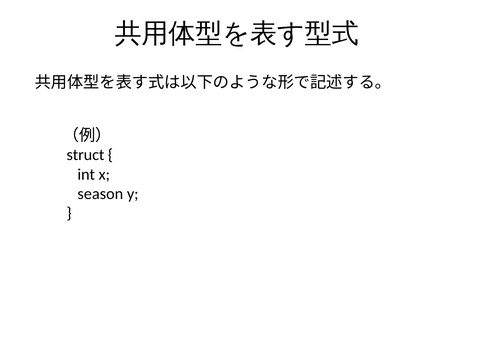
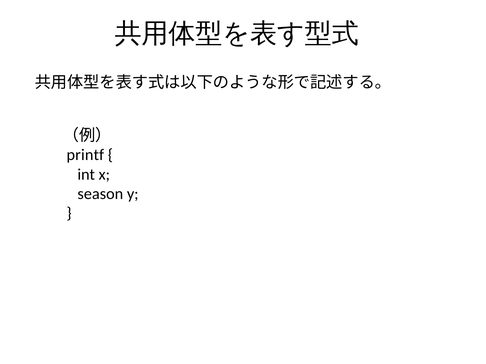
struct: struct -> printf
